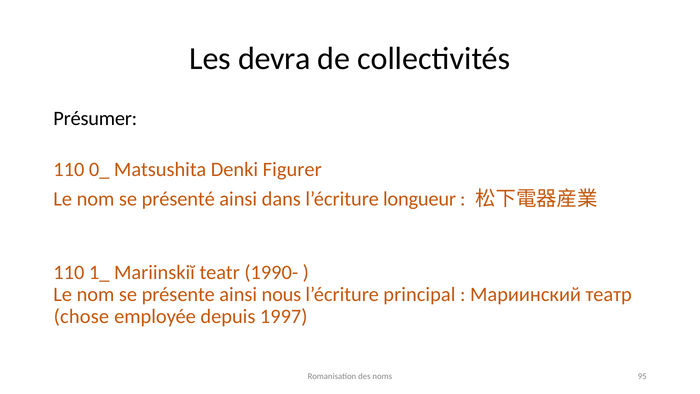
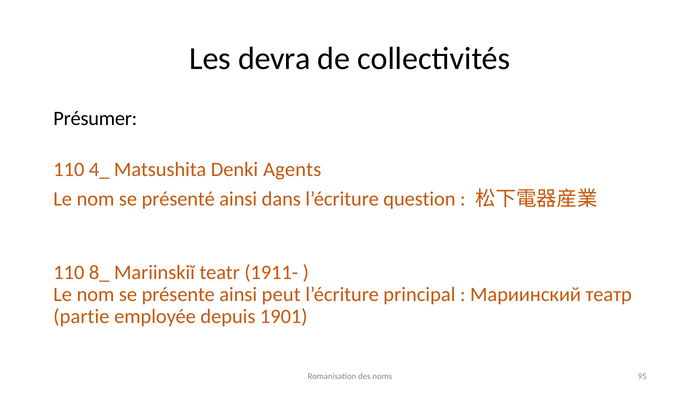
0_: 0_ -> 4_
Figurer: Figurer -> Agents
longueur: longueur -> question
1_: 1_ -> 8_
1990-: 1990- -> 1911-
nous: nous -> peut
chose: chose -> partie
1997: 1997 -> 1901
